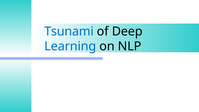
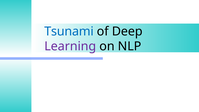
Learning colour: blue -> purple
